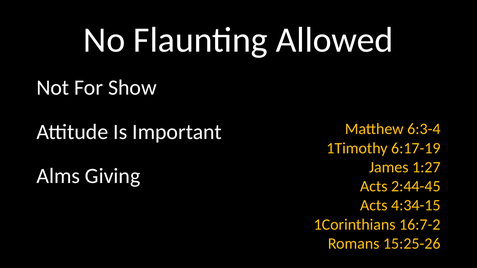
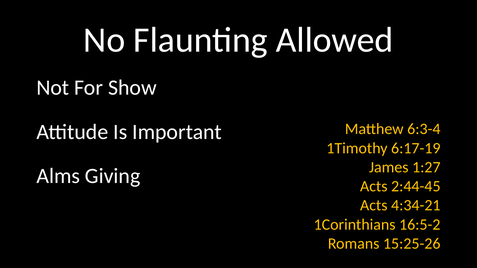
4:34-15: 4:34-15 -> 4:34-21
16:7-2: 16:7-2 -> 16:5-2
